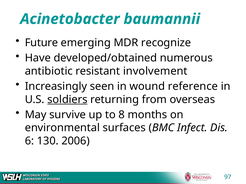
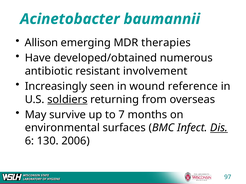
Future: Future -> Allison
recognize: recognize -> therapies
8: 8 -> 7
Dis underline: none -> present
